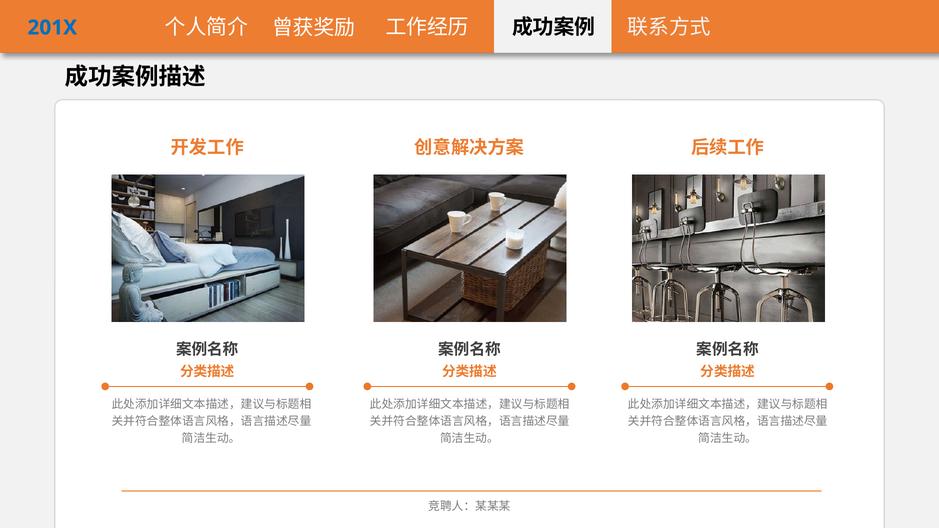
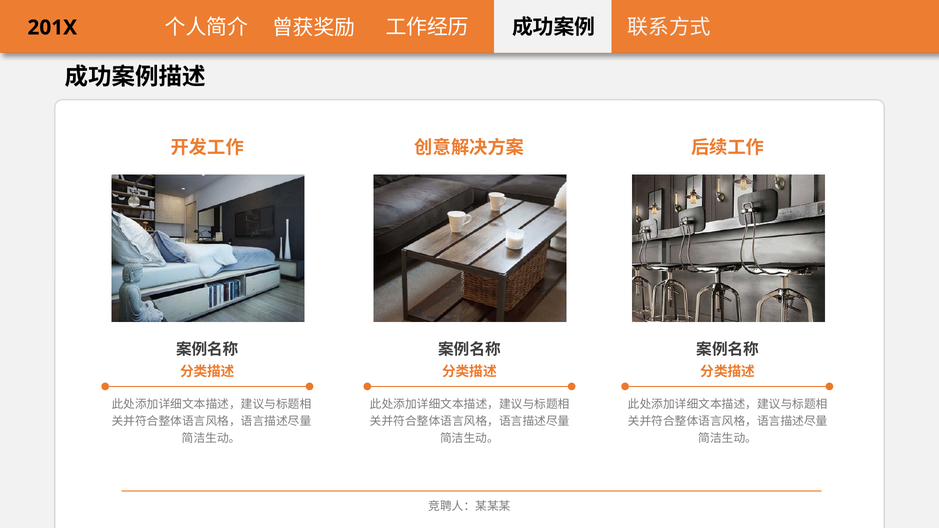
201X colour: blue -> black
